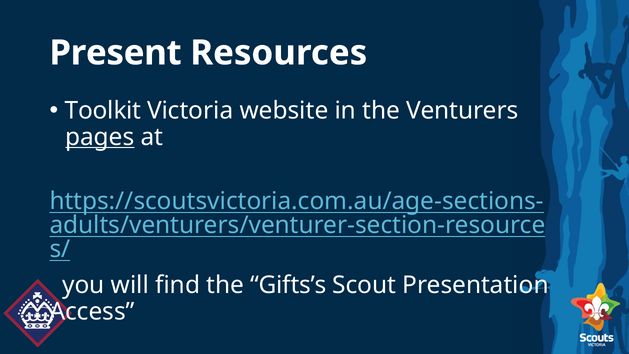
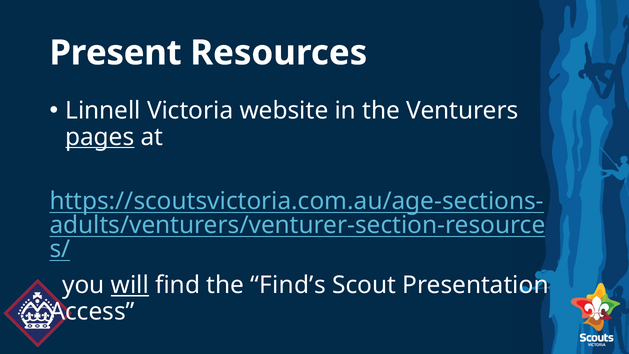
Toolkit: Toolkit -> Linnell
will underline: none -> present
Gifts’s: Gifts’s -> Find’s
